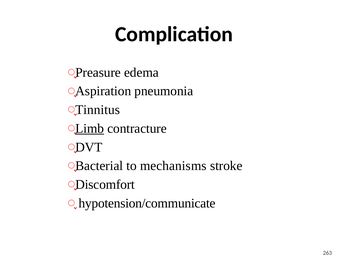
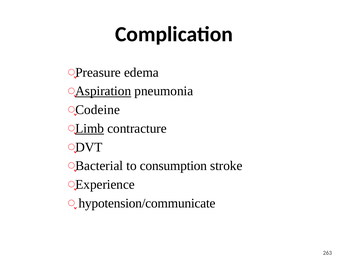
Aspiration underline: none -> present
Tinnitus: Tinnitus -> Codeine
mechanisms: mechanisms -> consumption
Discomfort: Discomfort -> Experience
